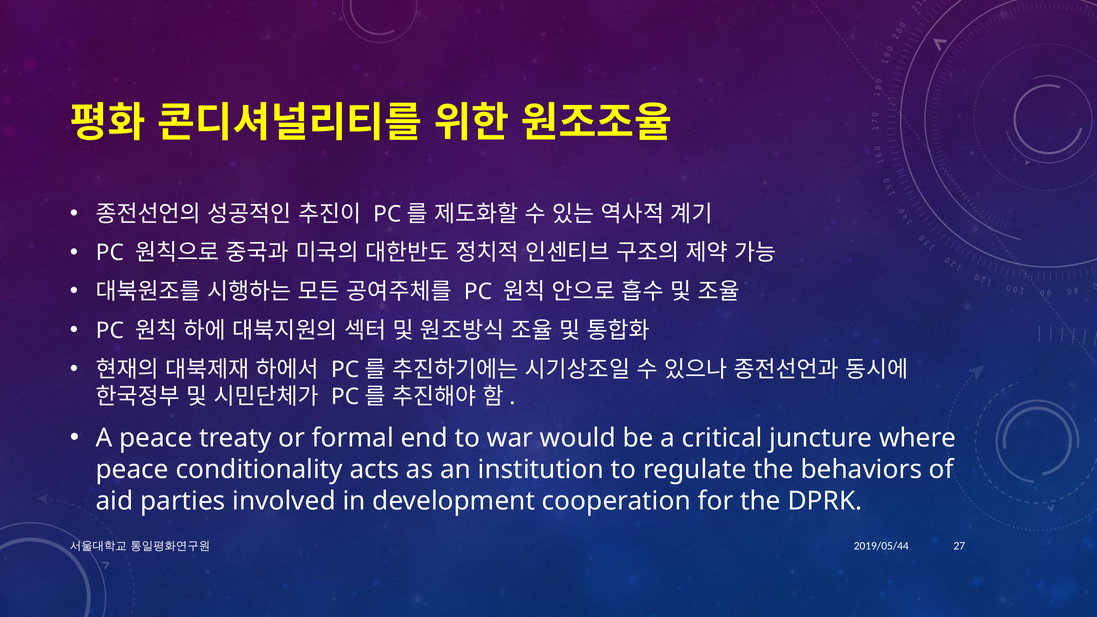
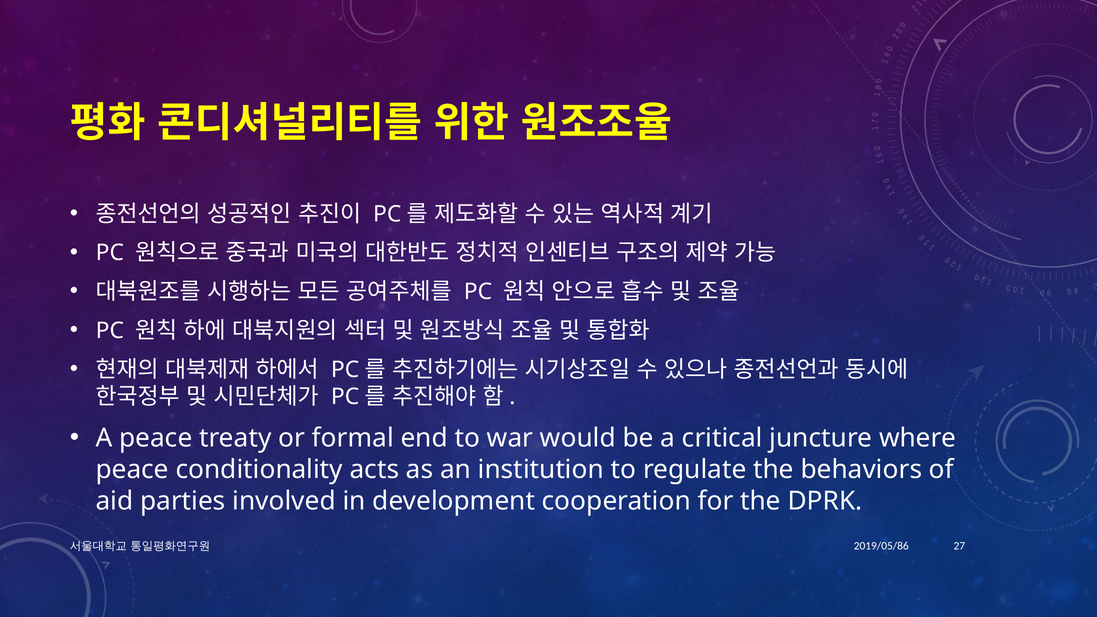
2019/05/44: 2019/05/44 -> 2019/05/86
